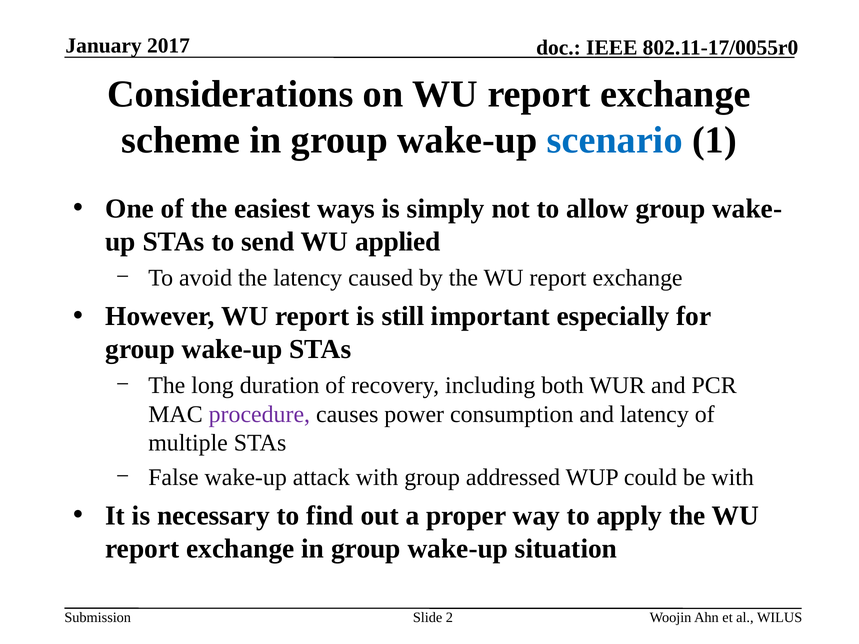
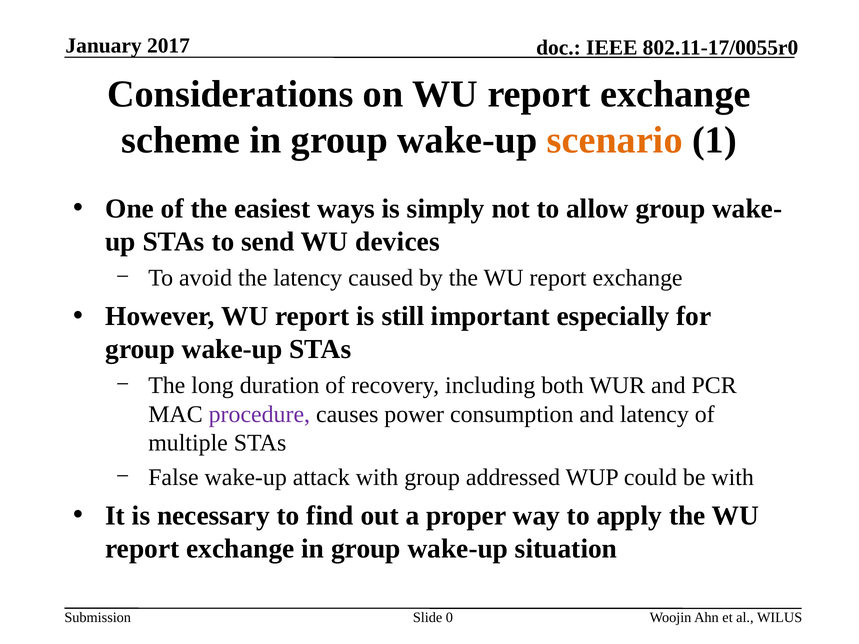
scenario colour: blue -> orange
applied: applied -> devices
2: 2 -> 0
